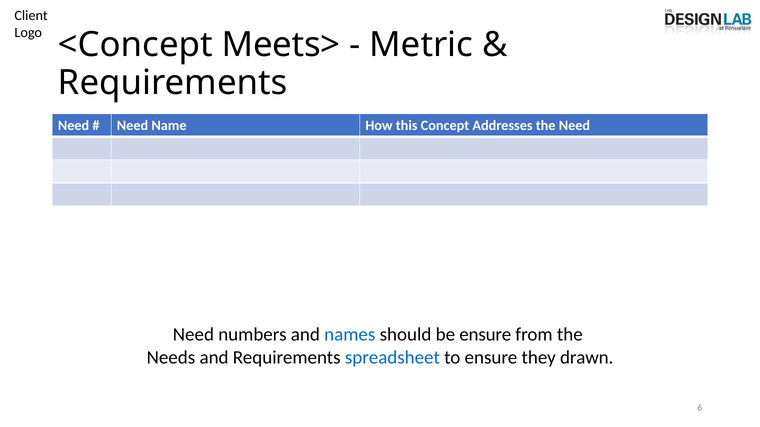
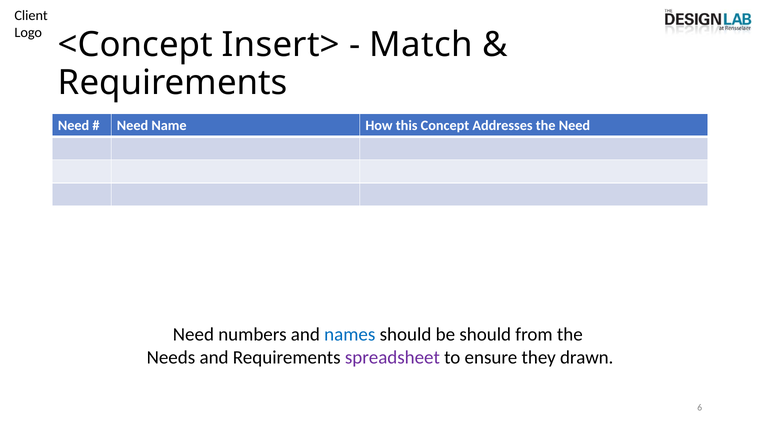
Meets>: Meets> -> Insert>
Metric: Metric -> Match
be ensure: ensure -> should
spreadsheet colour: blue -> purple
